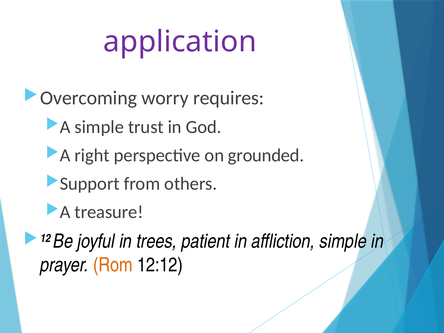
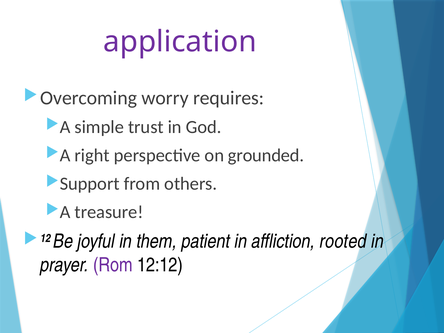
trees: trees -> them
affliction simple: simple -> rooted
Rom colour: orange -> purple
